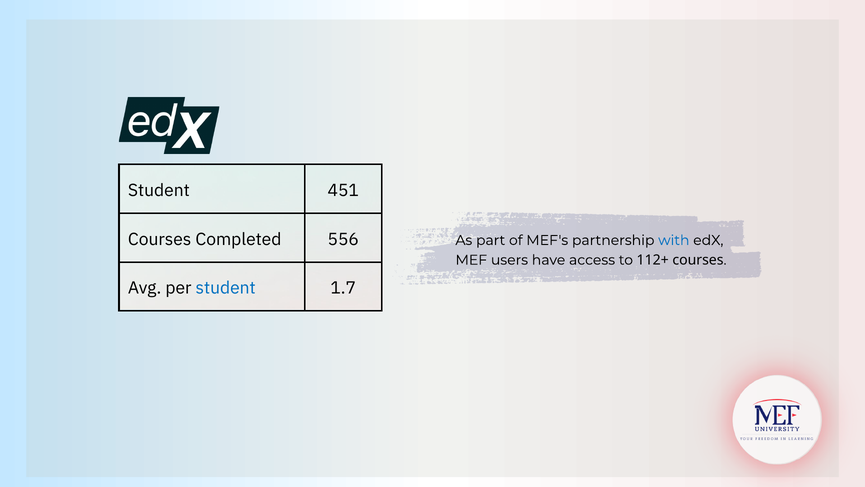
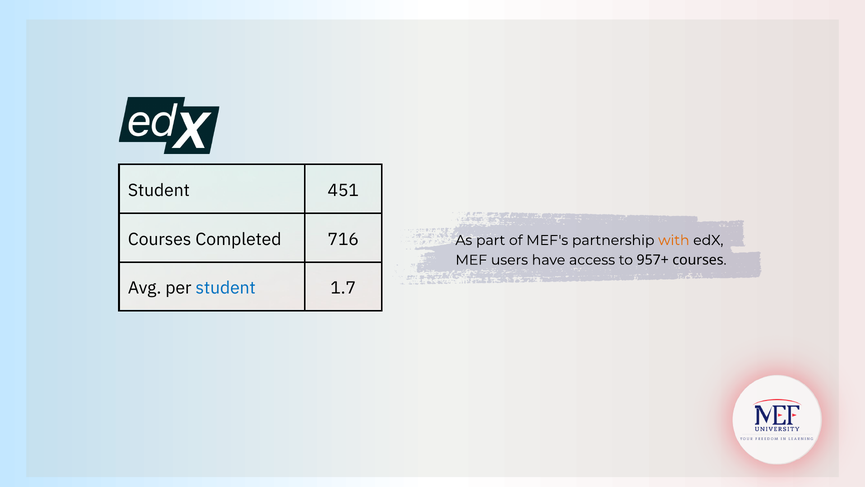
556: 556 -> 716
with colour: blue -> orange
112+: 112+ -> 957+
